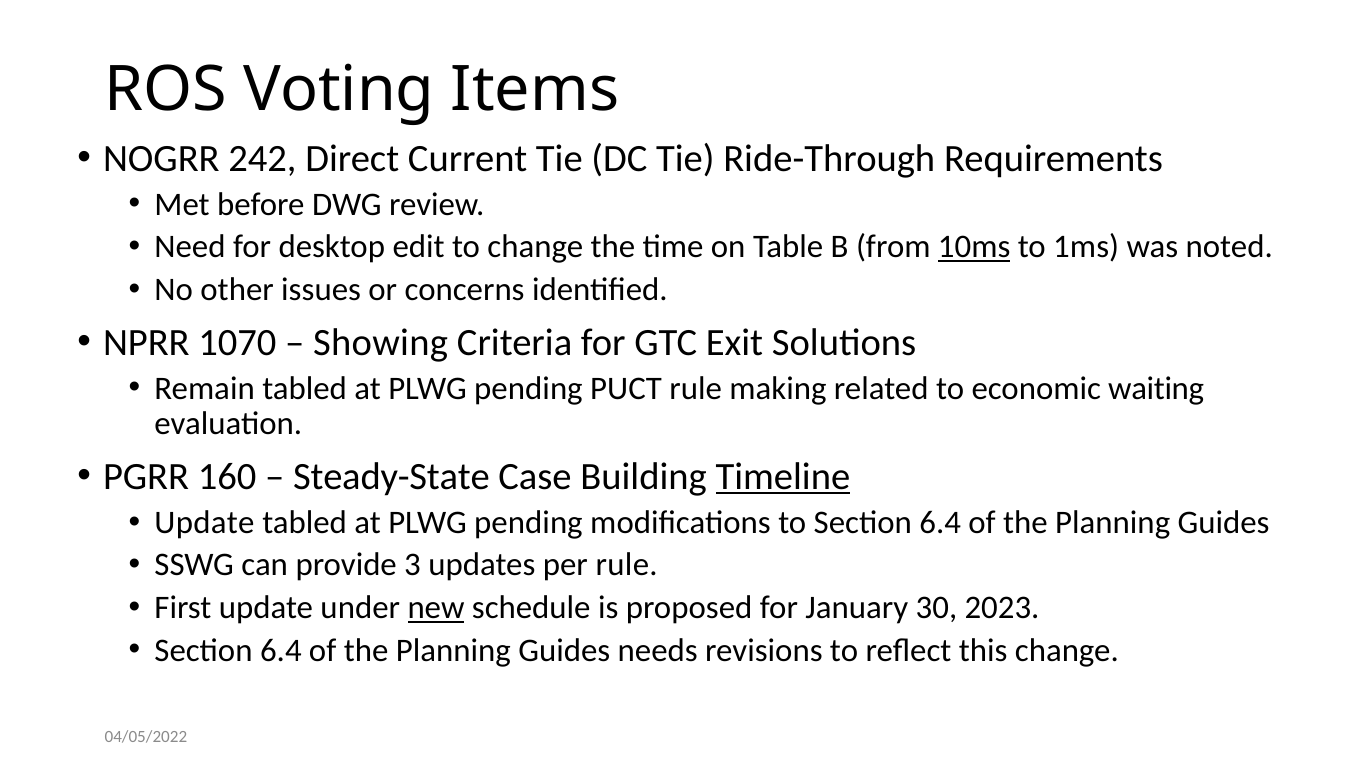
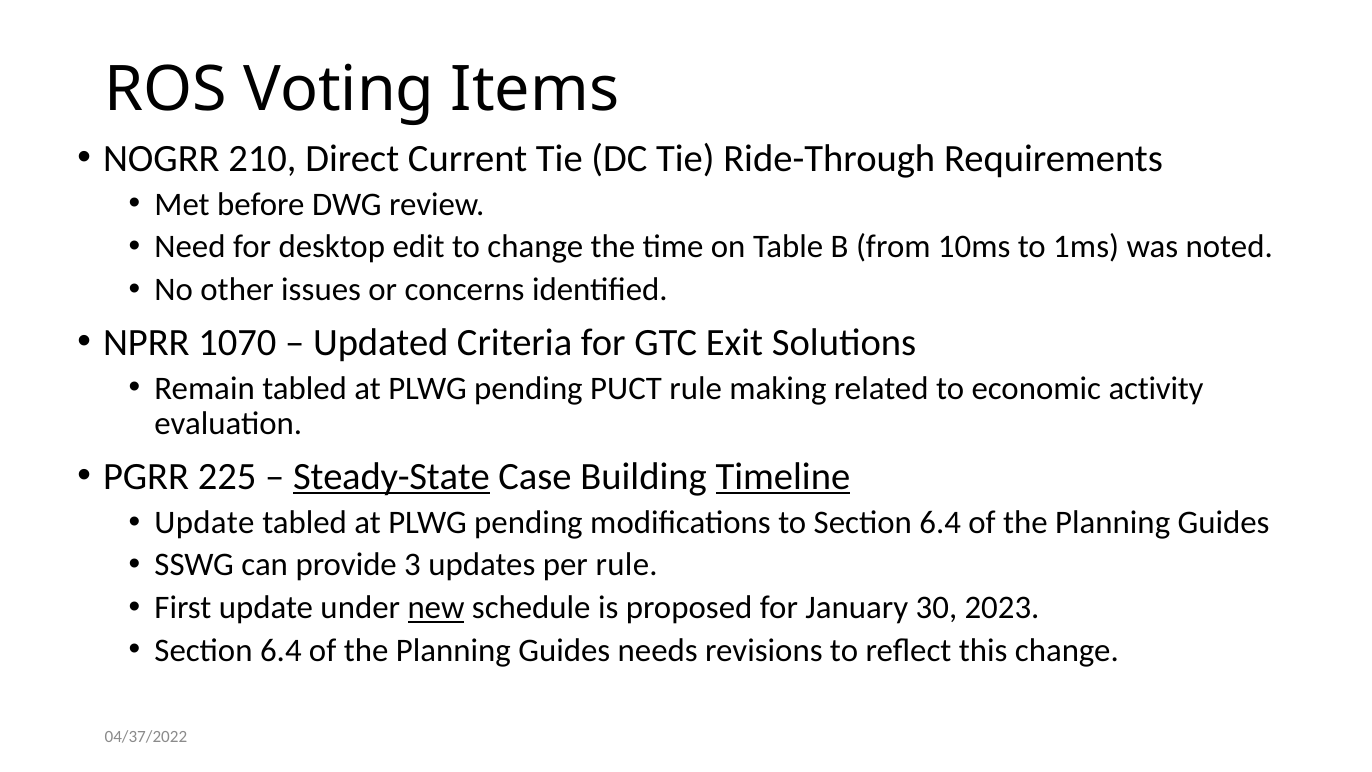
242: 242 -> 210
10ms underline: present -> none
Showing: Showing -> Updated
waiting: waiting -> activity
160: 160 -> 225
Steady-State underline: none -> present
04/05/2022: 04/05/2022 -> 04/37/2022
